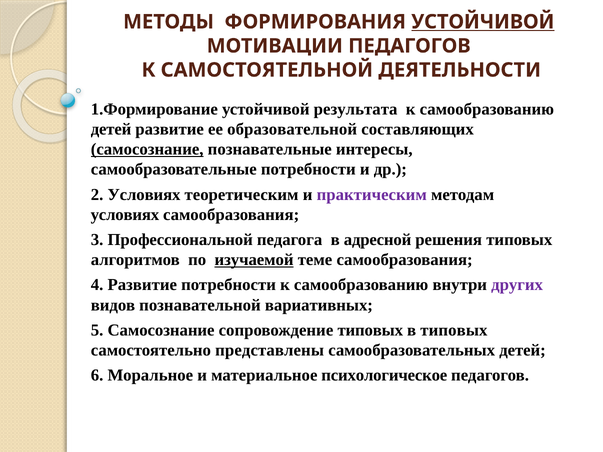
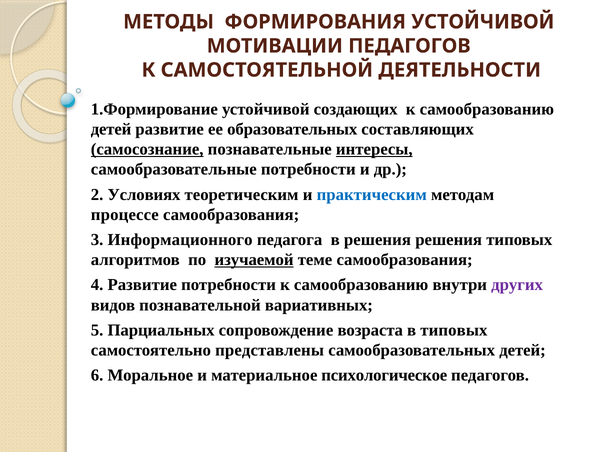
УСТОЙЧИВОЙ at (483, 22) underline: present -> none
результата: результата -> создающих
образовательной: образовательной -> образовательных
интересы underline: none -> present
практическим colour: purple -> blue
условиях at (125, 215): условиях -> процессе
Профессиональной: Профессиональной -> Информационного
в адресной: адресной -> решения
5 Самосознание: Самосознание -> Парциальных
сопровождение типовых: типовых -> возраста
